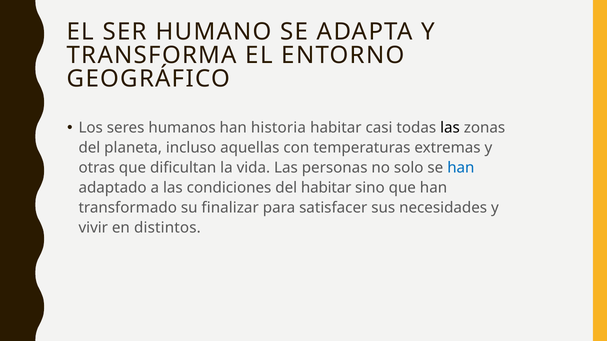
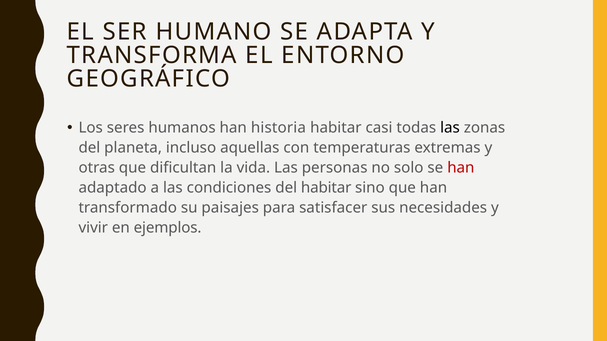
han at (461, 168) colour: blue -> red
finalizar: finalizar -> paisajes
distintos: distintos -> ejemplos
